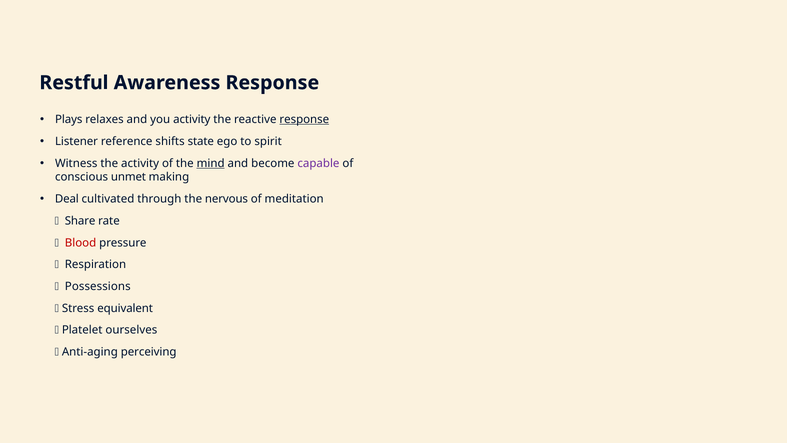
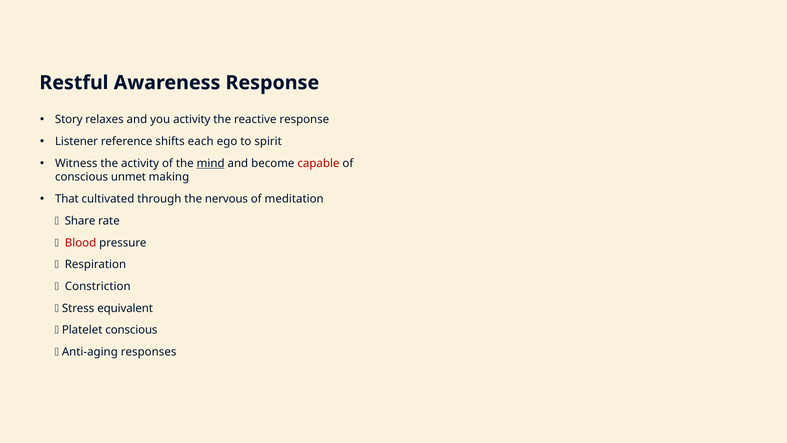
Plays: Plays -> Story
response at (304, 119) underline: present -> none
state: state -> each
capable colour: purple -> red
Deal: Deal -> That
Possessions: Possessions -> Constriction
Platelet ourselves: ourselves -> conscious
perceiving: perceiving -> responses
